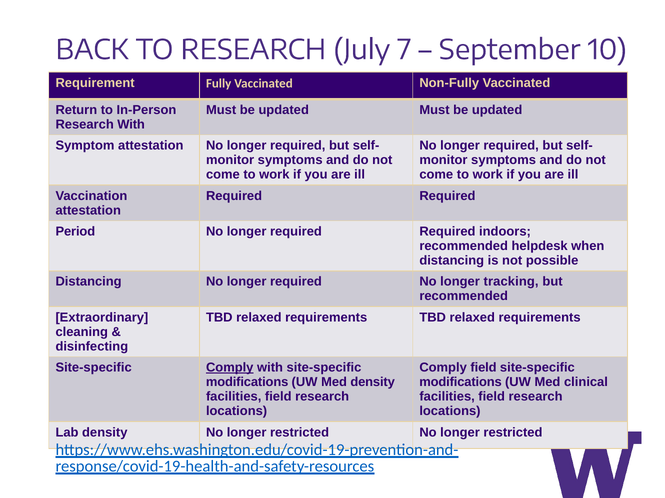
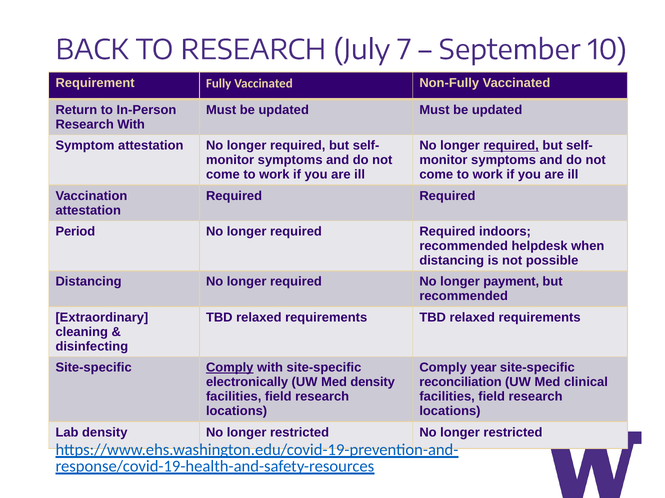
required at (511, 146) underline: none -> present
tracking: tracking -> payment
Comply field: field -> year
modifications at (247, 383): modifications -> electronically
modifications at (461, 383): modifications -> reconciliation
